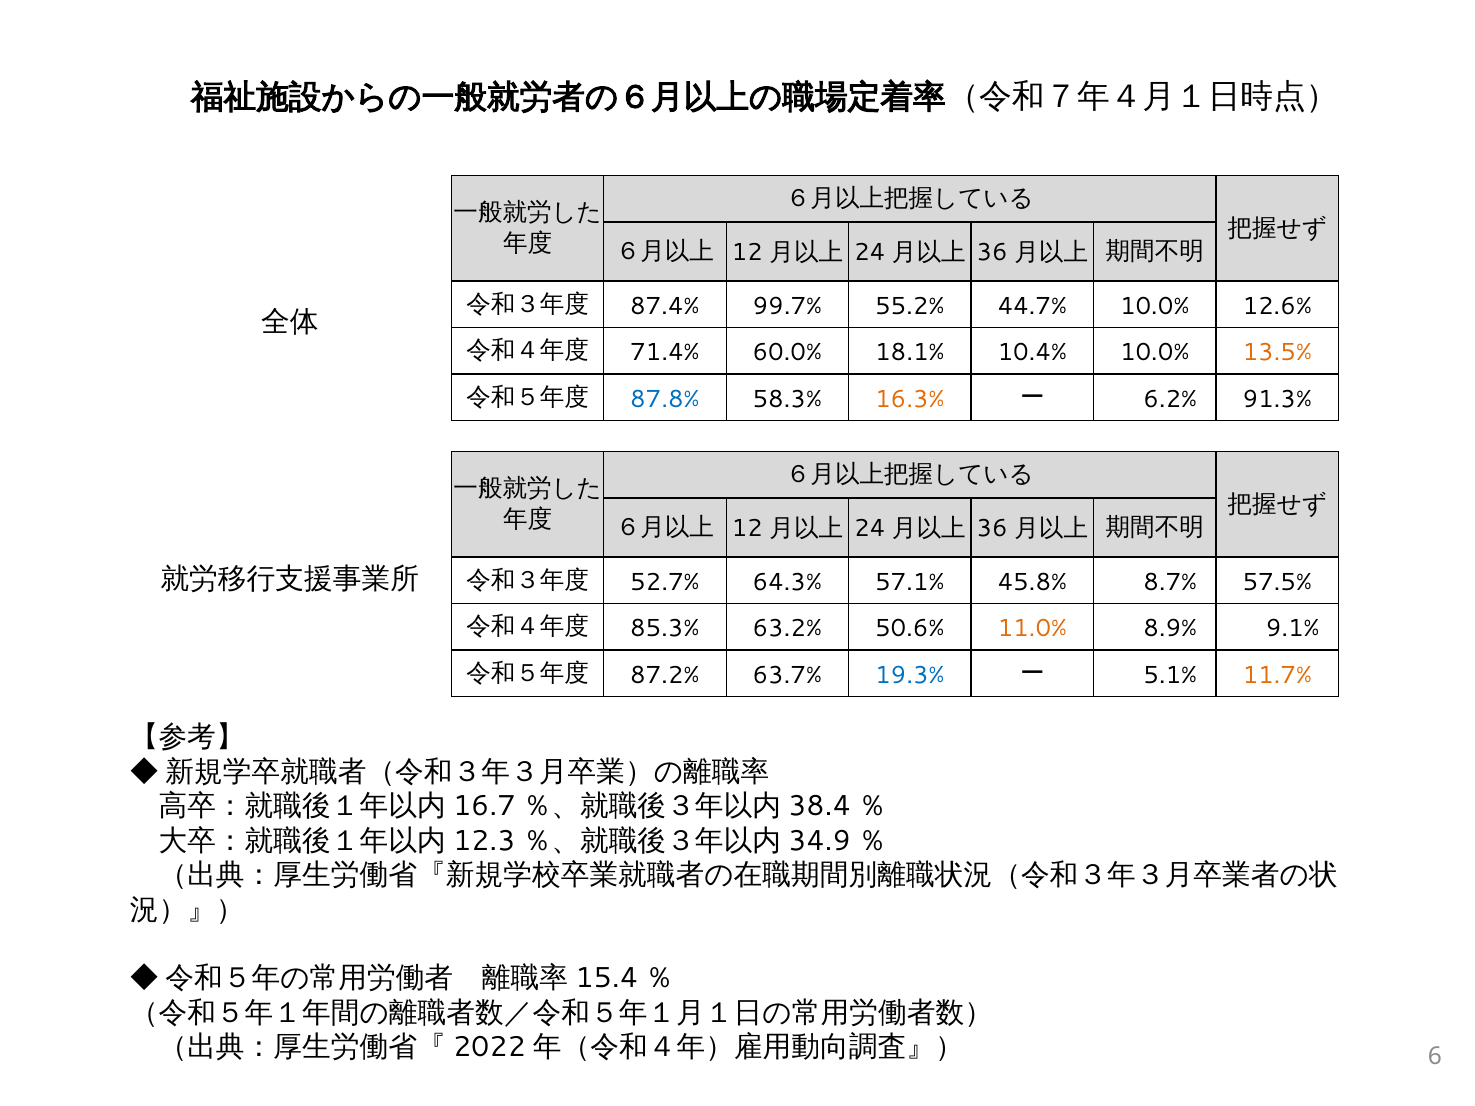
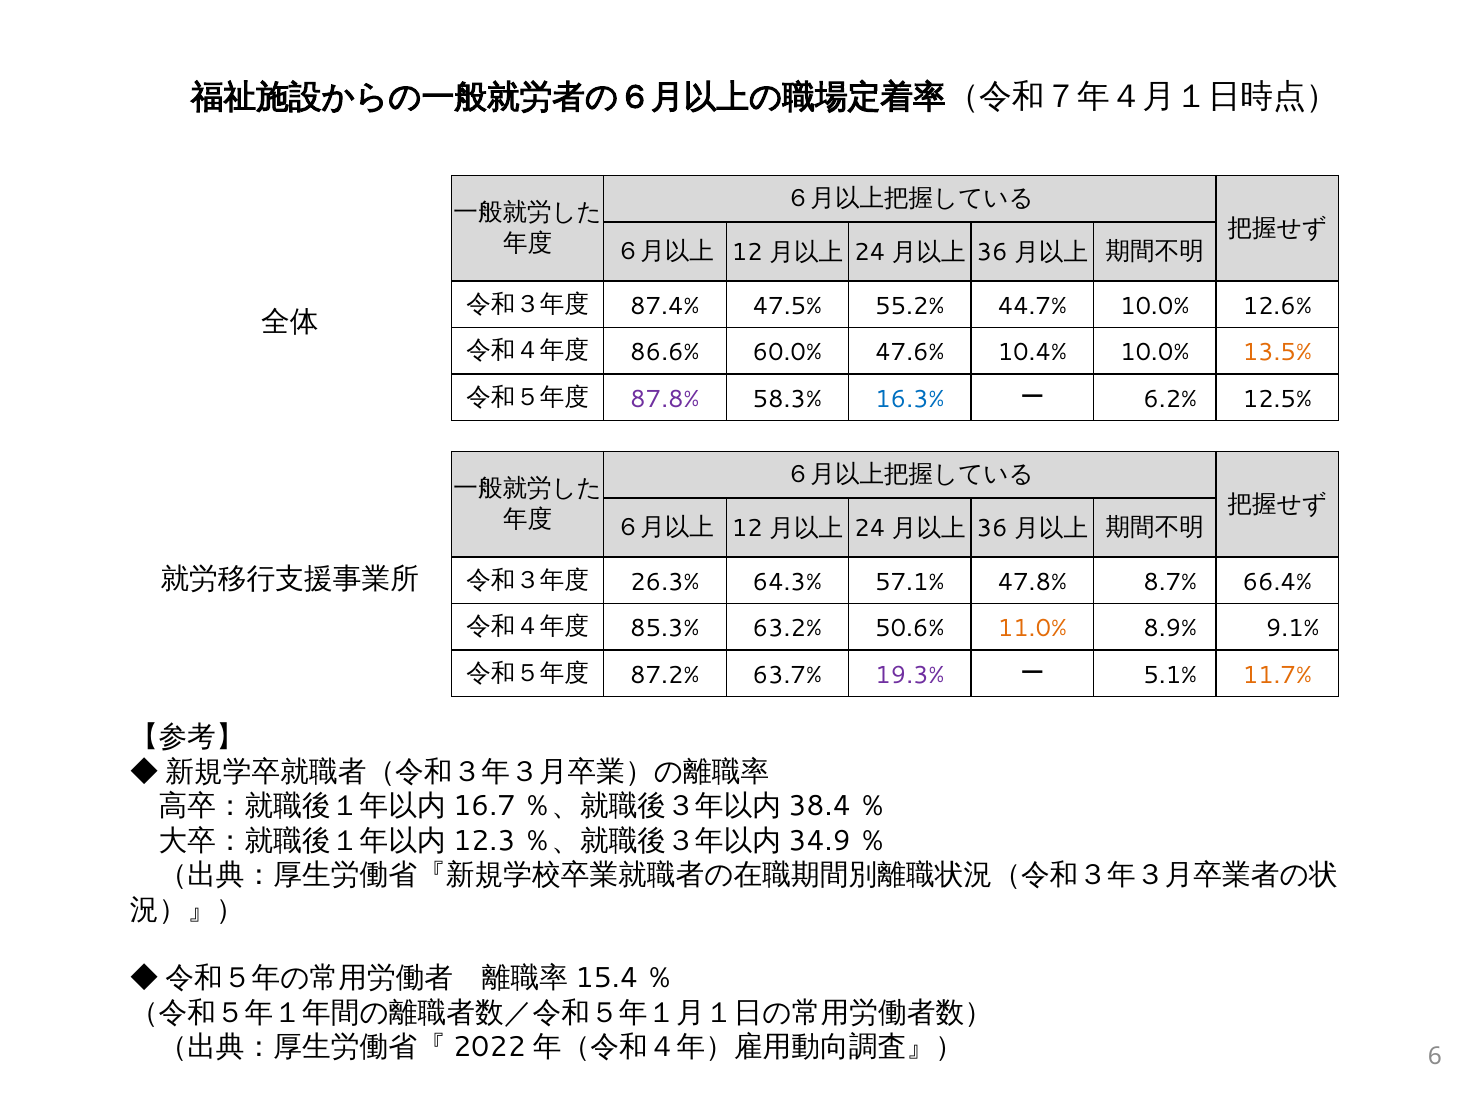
99.7%: 99.7% -> 47.5%
71.4%: 71.4% -> 86.6%
18.1%: 18.1% -> 47.6%
87.8% colour: blue -> purple
16.3% colour: orange -> blue
91.3%: 91.3% -> 12.5%
52.7%: 52.7% -> 26.3%
45.8%: 45.8% -> 47.8%
57.5%: 57.5% -> 66.4%
19.3% colour: blue -> purple
